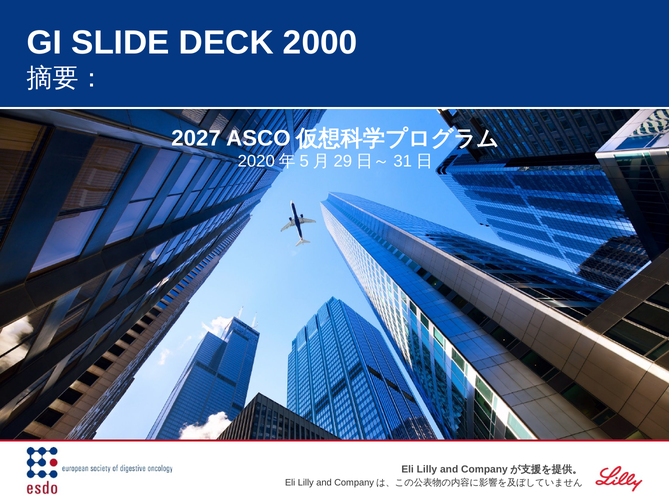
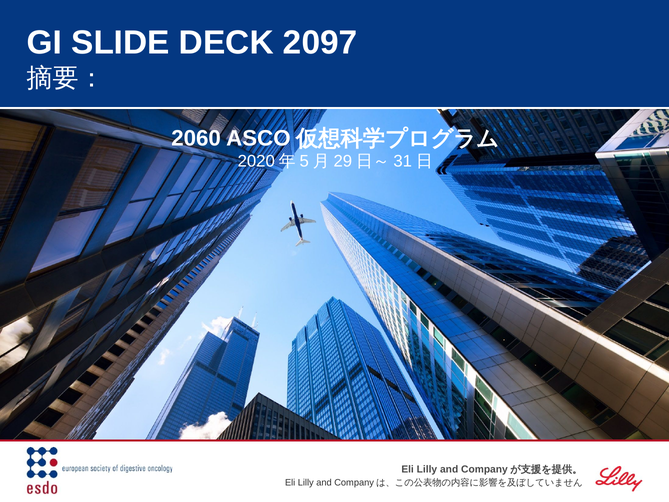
2000: 2000 -> 2097
2027: 2027 -> 2060
